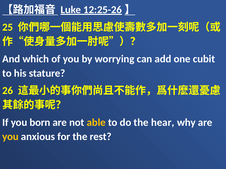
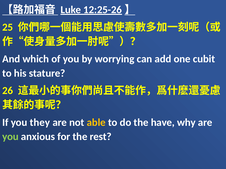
born: born -> they
hear: hear -> have
you at (10, 137) colour: yellow -> light green
